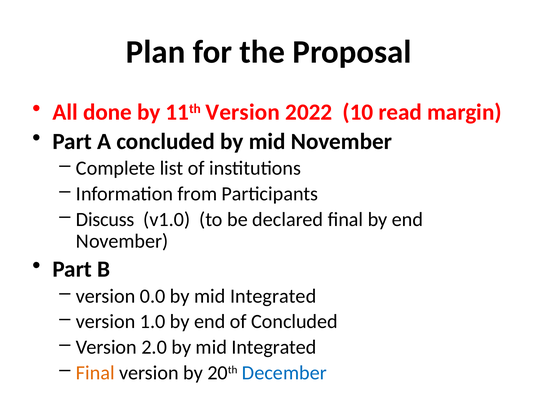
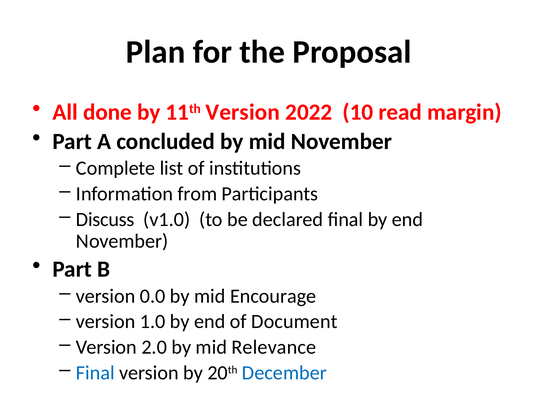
0.0 by mid Integrated: Integrated -> Encourage
of Concluded: Concluded -> Document
2.0 by mid Integrated: Integrated -> Relevance
Final at (95, 373) colour: orange -> blue
